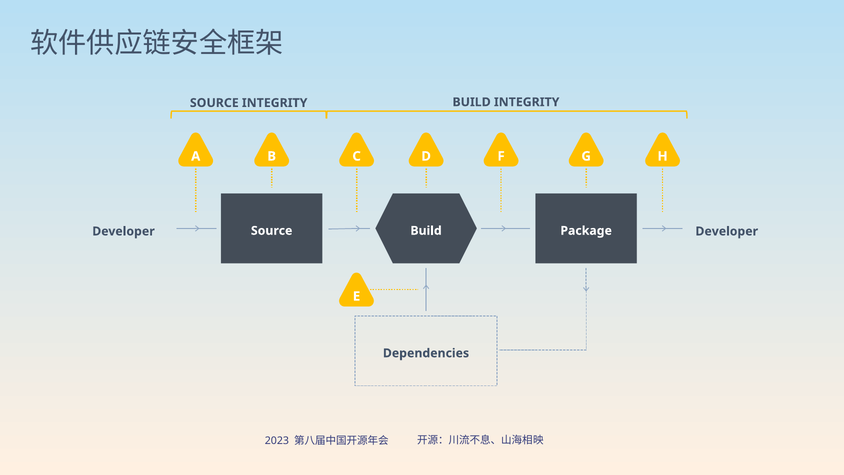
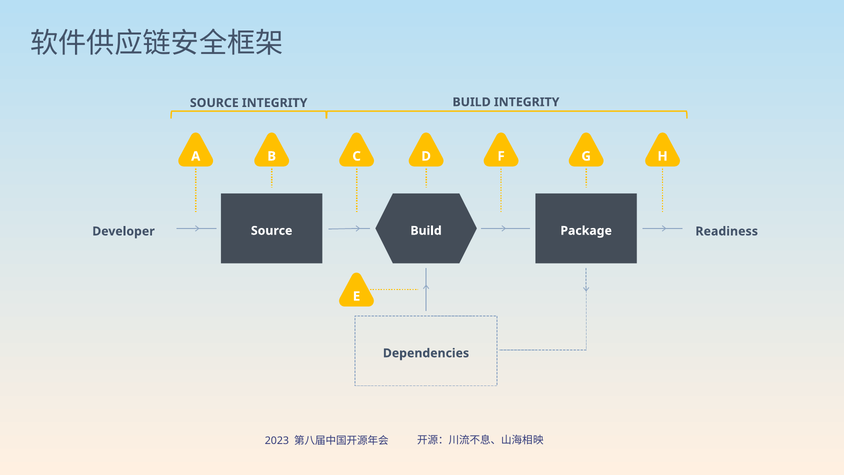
Developer Developer: Developer -> Readiness
